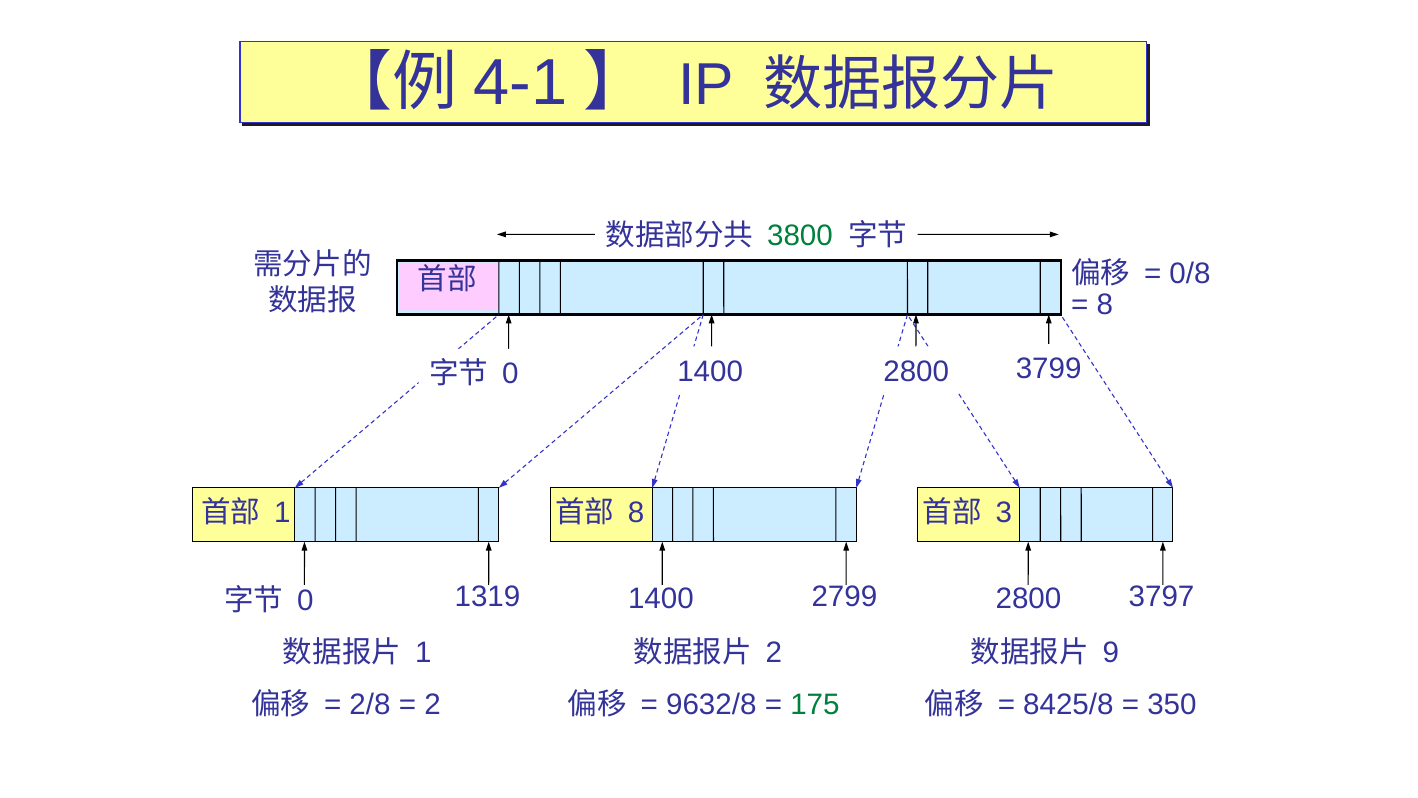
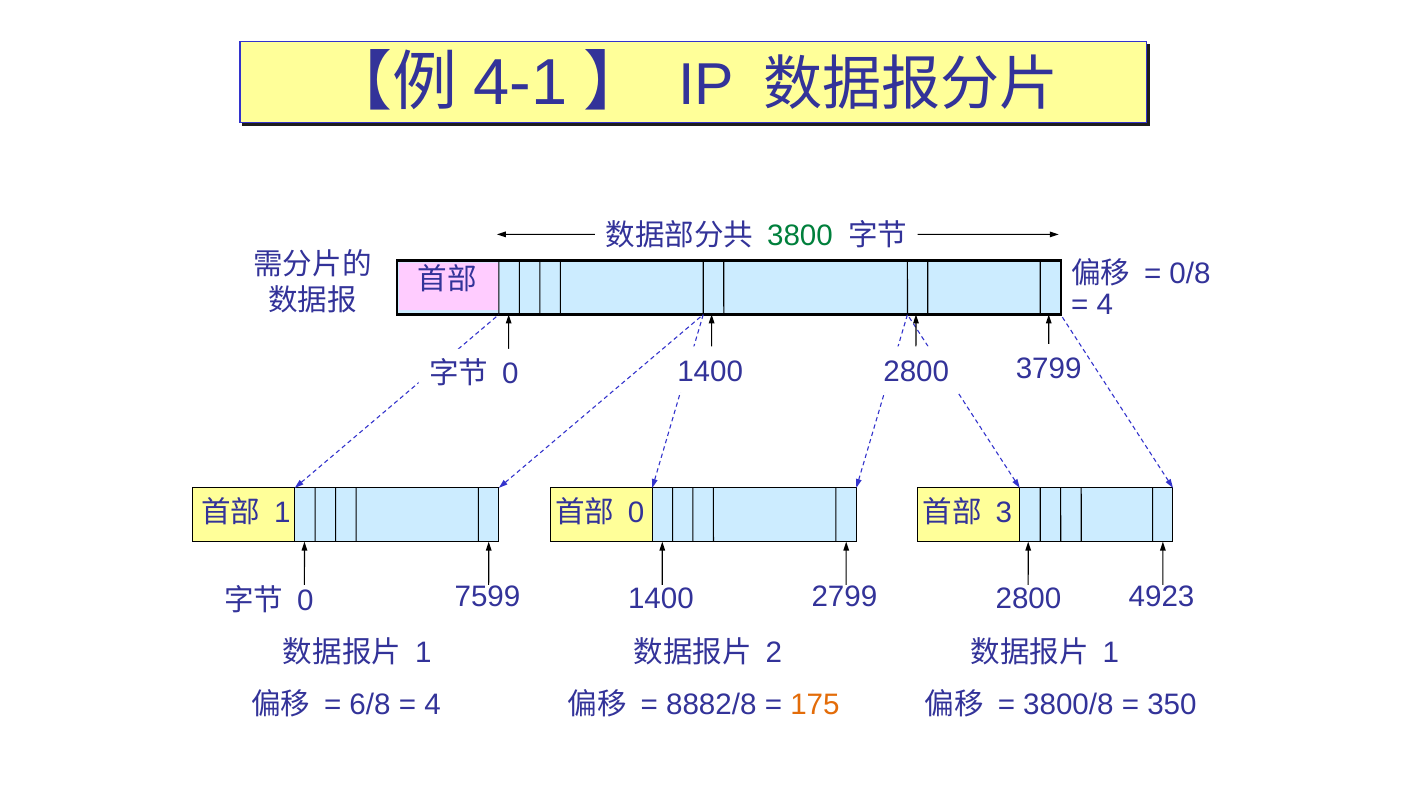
8 at (1105, 305): 8 -> 4
8 at (636, 513): 8 -> 0
1319: 1319 -> 7599
3797: 3797 -> 4923
9 at (1111, 652): 9 -> 1
2/8: 2/8 -> 6/8
2 at (433, 704): 2 -> 4
9632/8: 9632/8 -> 8882/8
175 colour: green -> orange
8425/8: 8425/8 -> 3800/8
